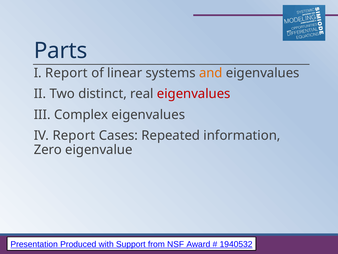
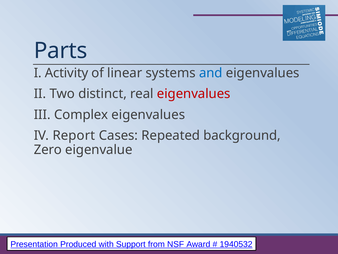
I Report: Report -> Activity
and colour: orange -> blue
information: information -> background
